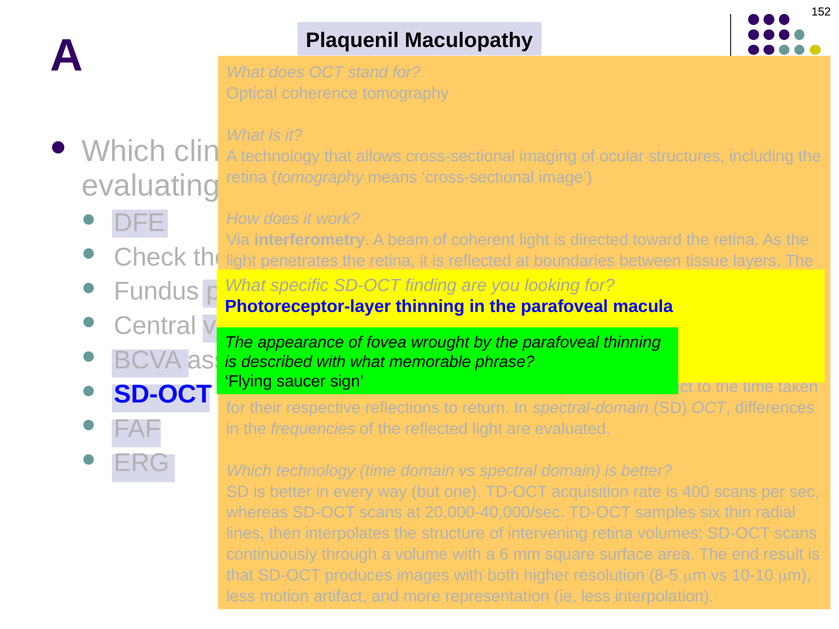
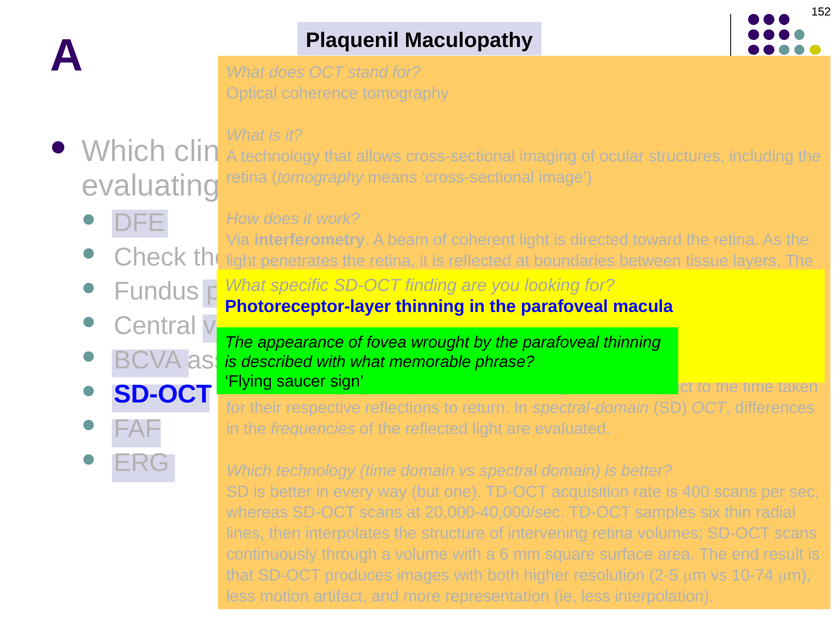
8-5: 8-5 -> 2-5
10-10: 10-10 -> 10-74
